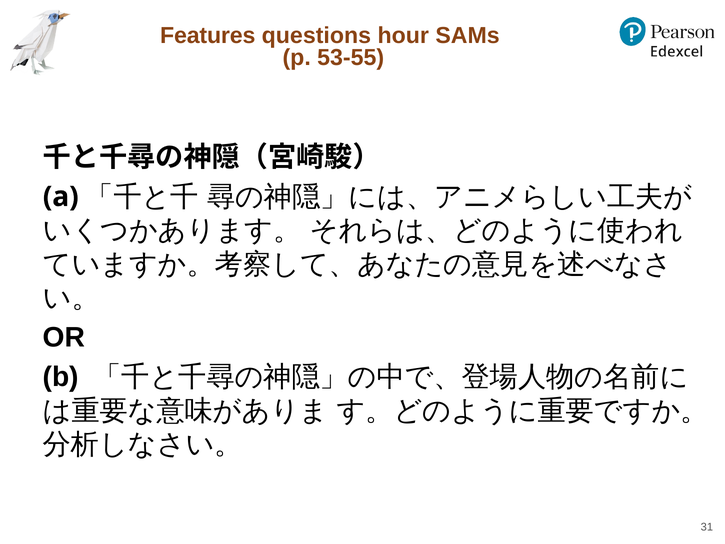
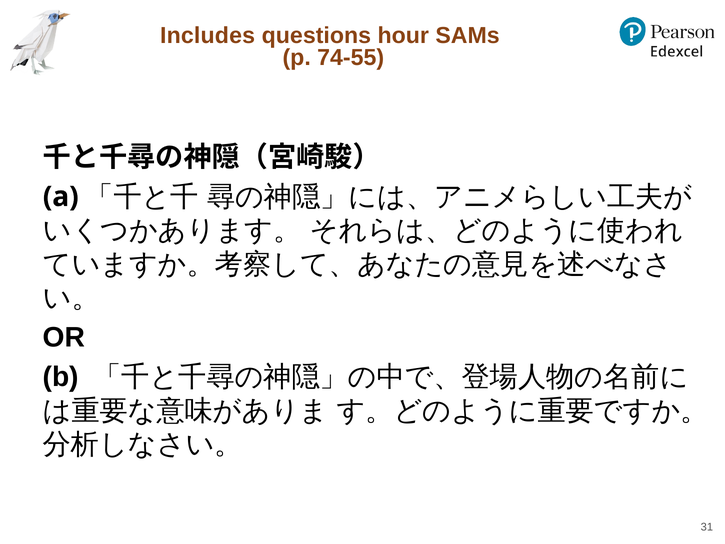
Features: Features -> Includes
53-55: 53-55 -> 74-55
